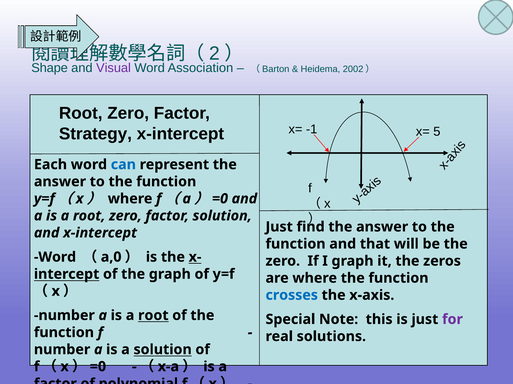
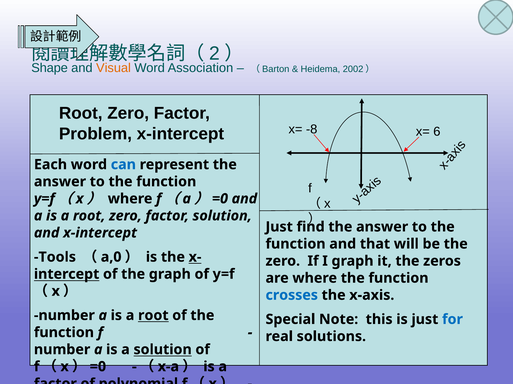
Visual colour: purple -> orange
-1: -1 -> -8
5: 5 -> 6
Strategy: Strategy -> Problem
Word at (55, 257): Word -> Tools
for at (452, 320) colour: purple -> blue
